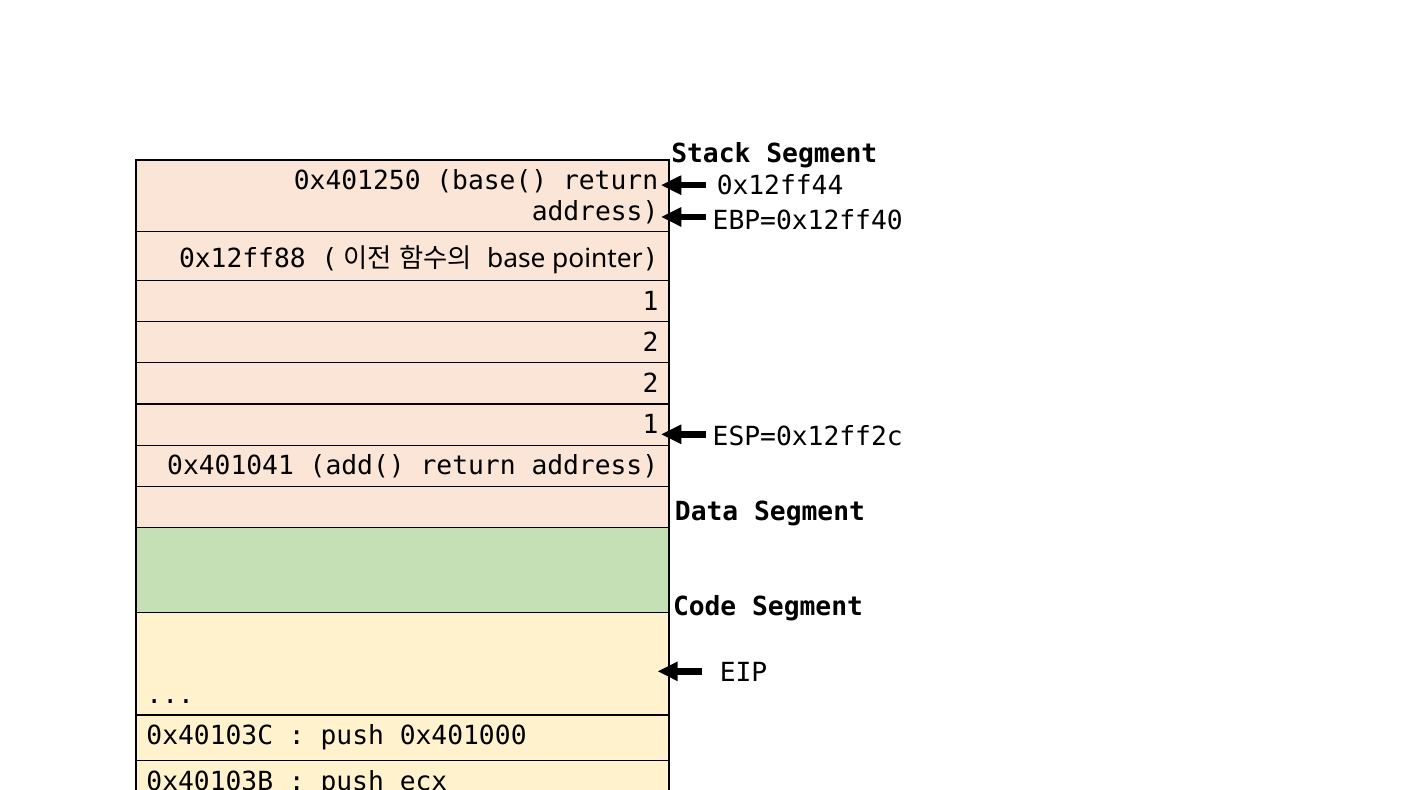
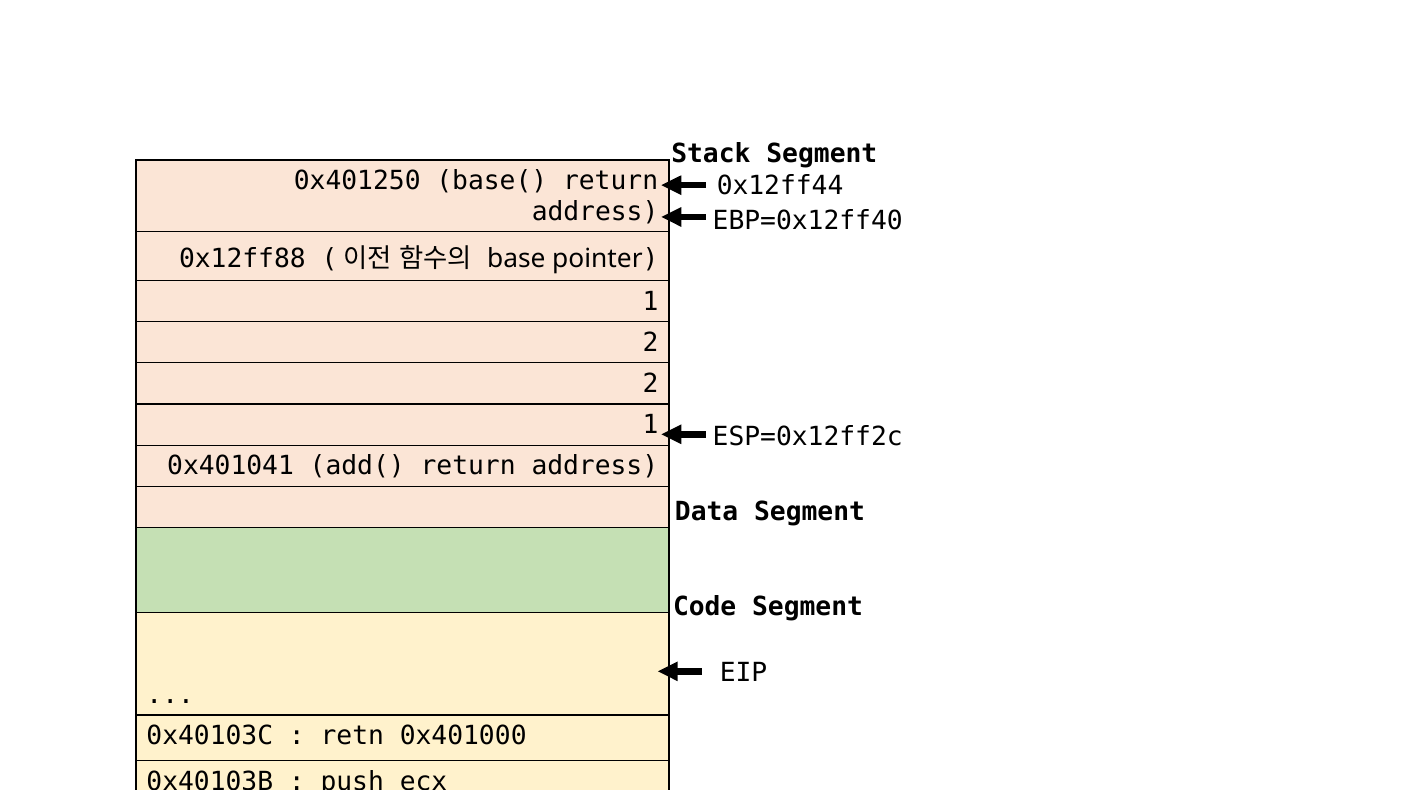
push at (352, 736): push -> retn
